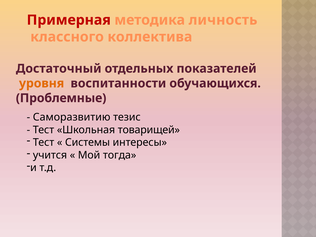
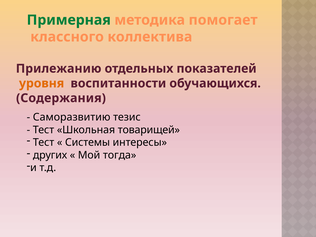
Примерная colour: red -> green
личность: личность -> помогает
Достаточный: Достаточный -> Прилежанию
Проблемные: Проблемные -> Содержания
учится: учится -> других
